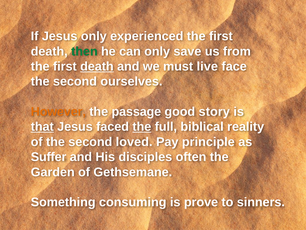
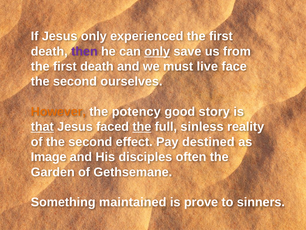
then colour: green -> purple
only at (157, 51) underline: none -> present
death at (97, 66) underline: present -> none
passage: passage -> potency
biblical: biblical -> sinless
loved: loved -> effect
principle: principle -> destined
Suffer: Suffer -> Image
consuming: consuming -> maintained
